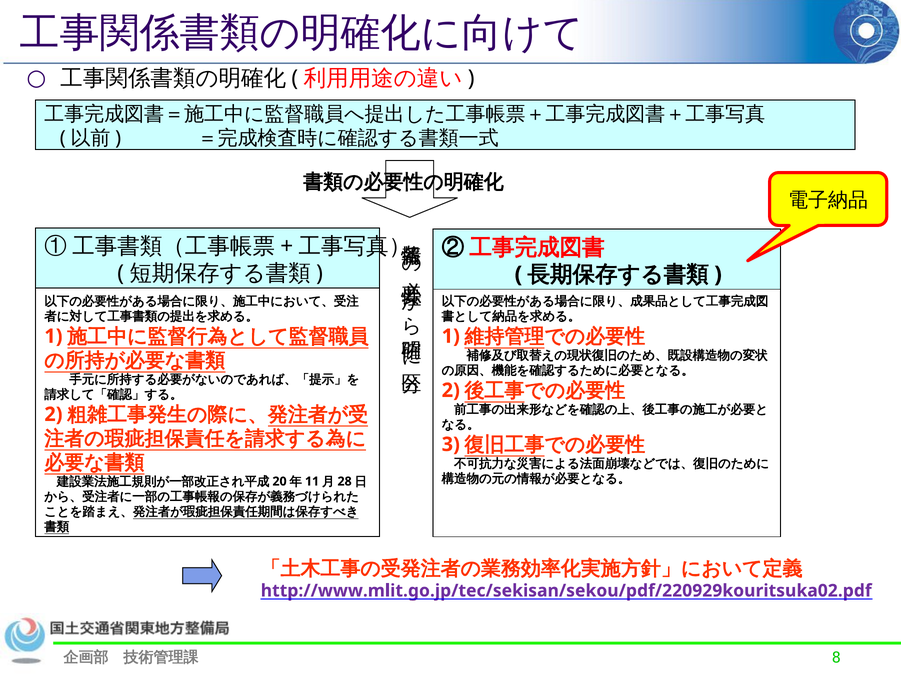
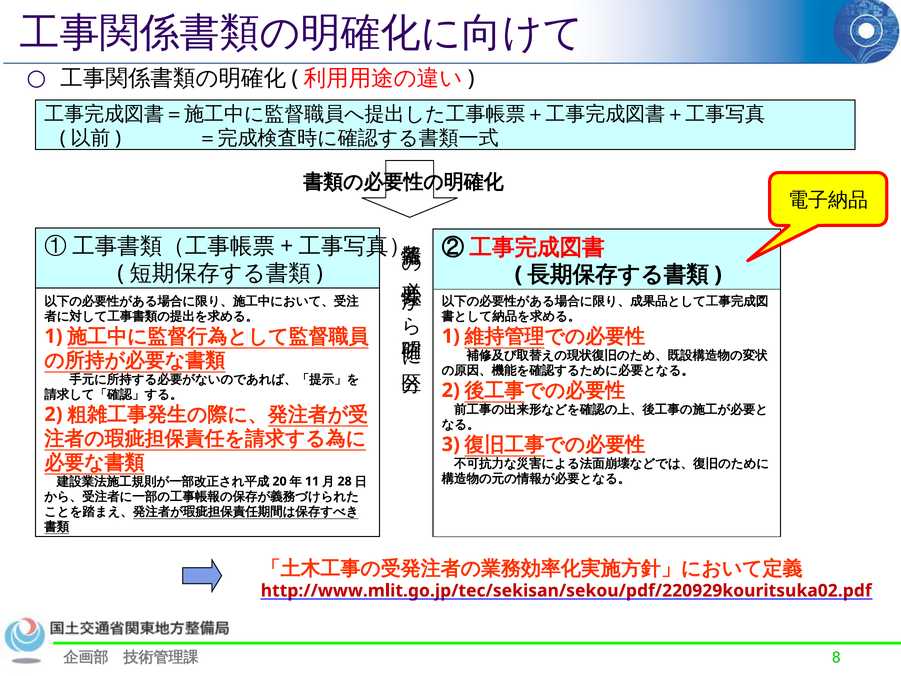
http://www.mlit.go.jp/tec/sekisan/sekou/pdf/220929kouritsuka02.pdf colour: purple -> red
